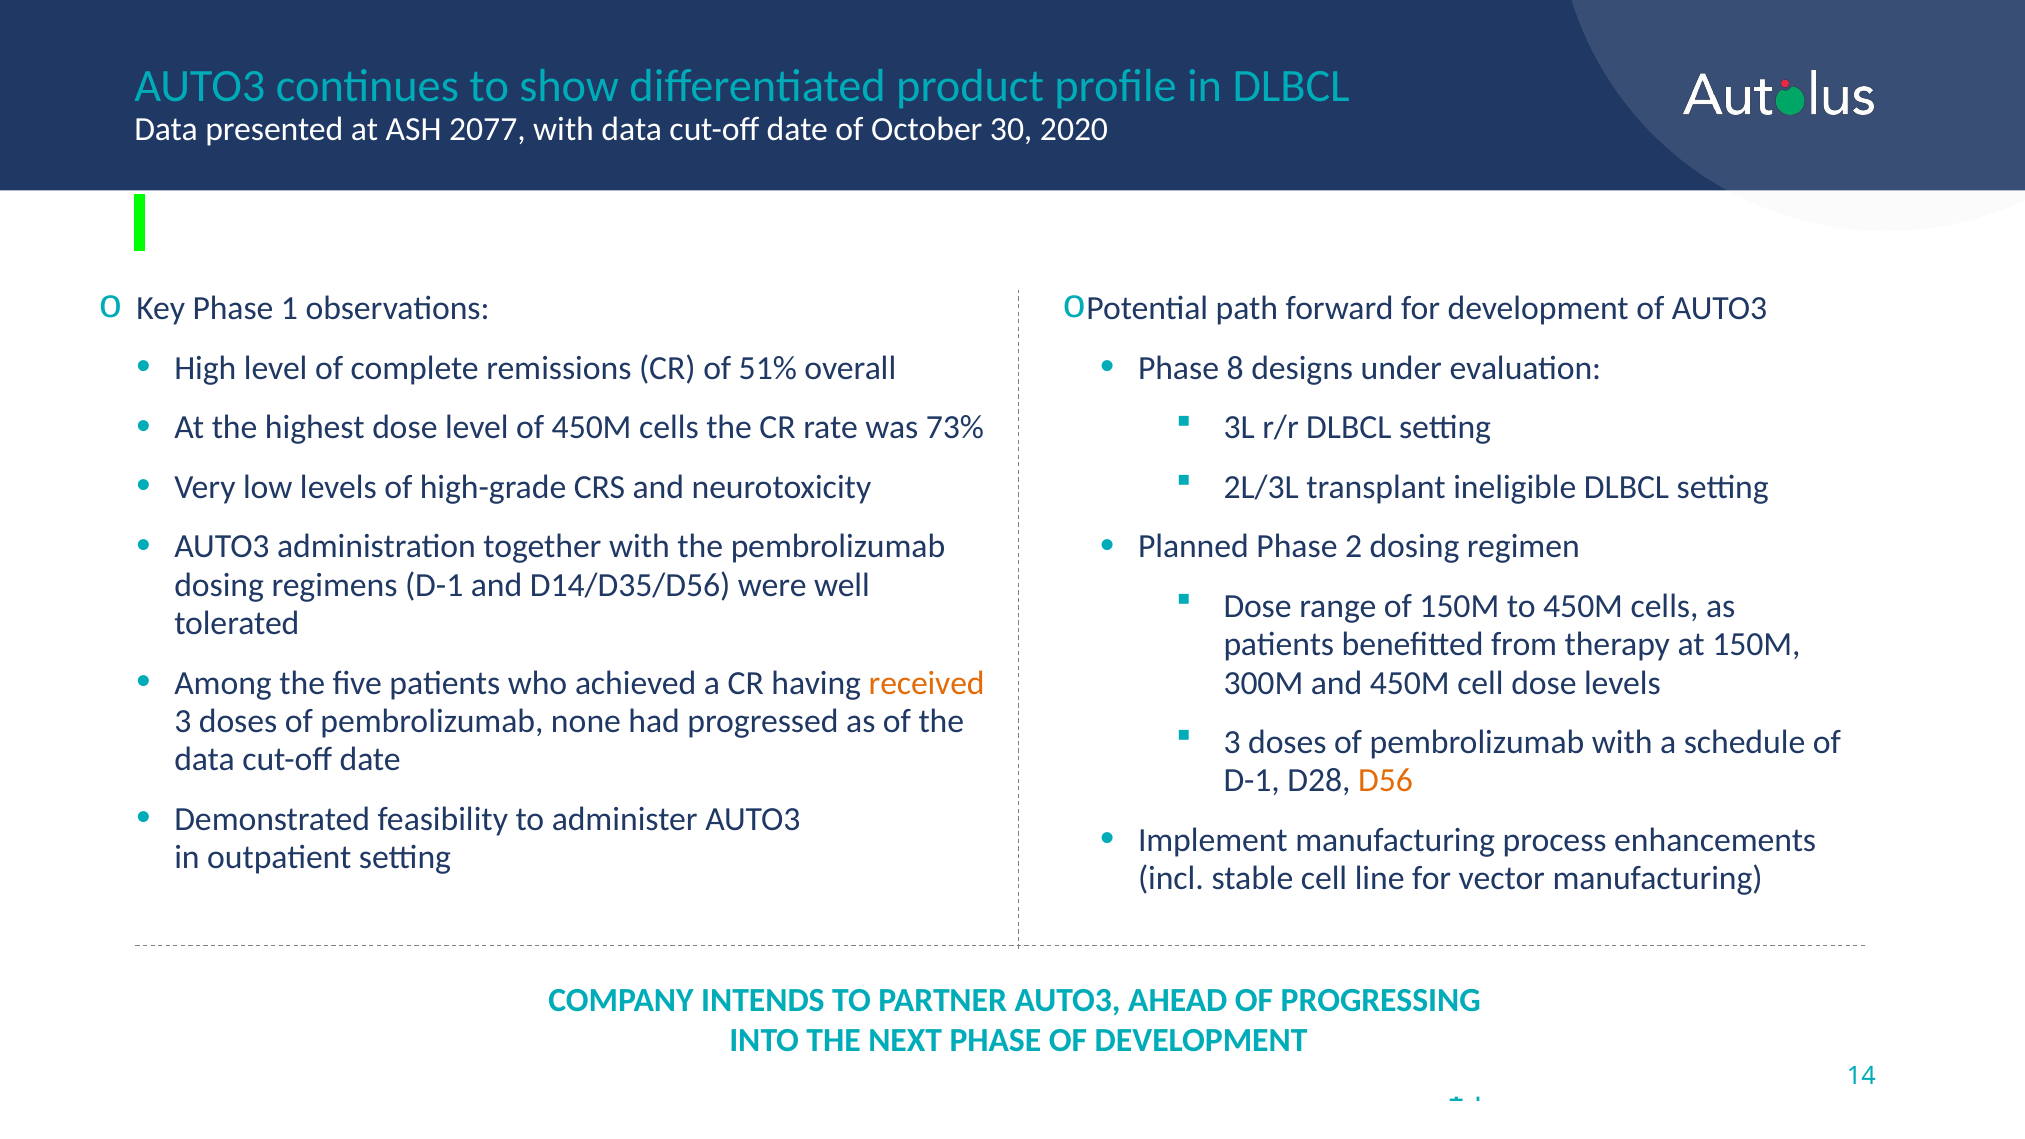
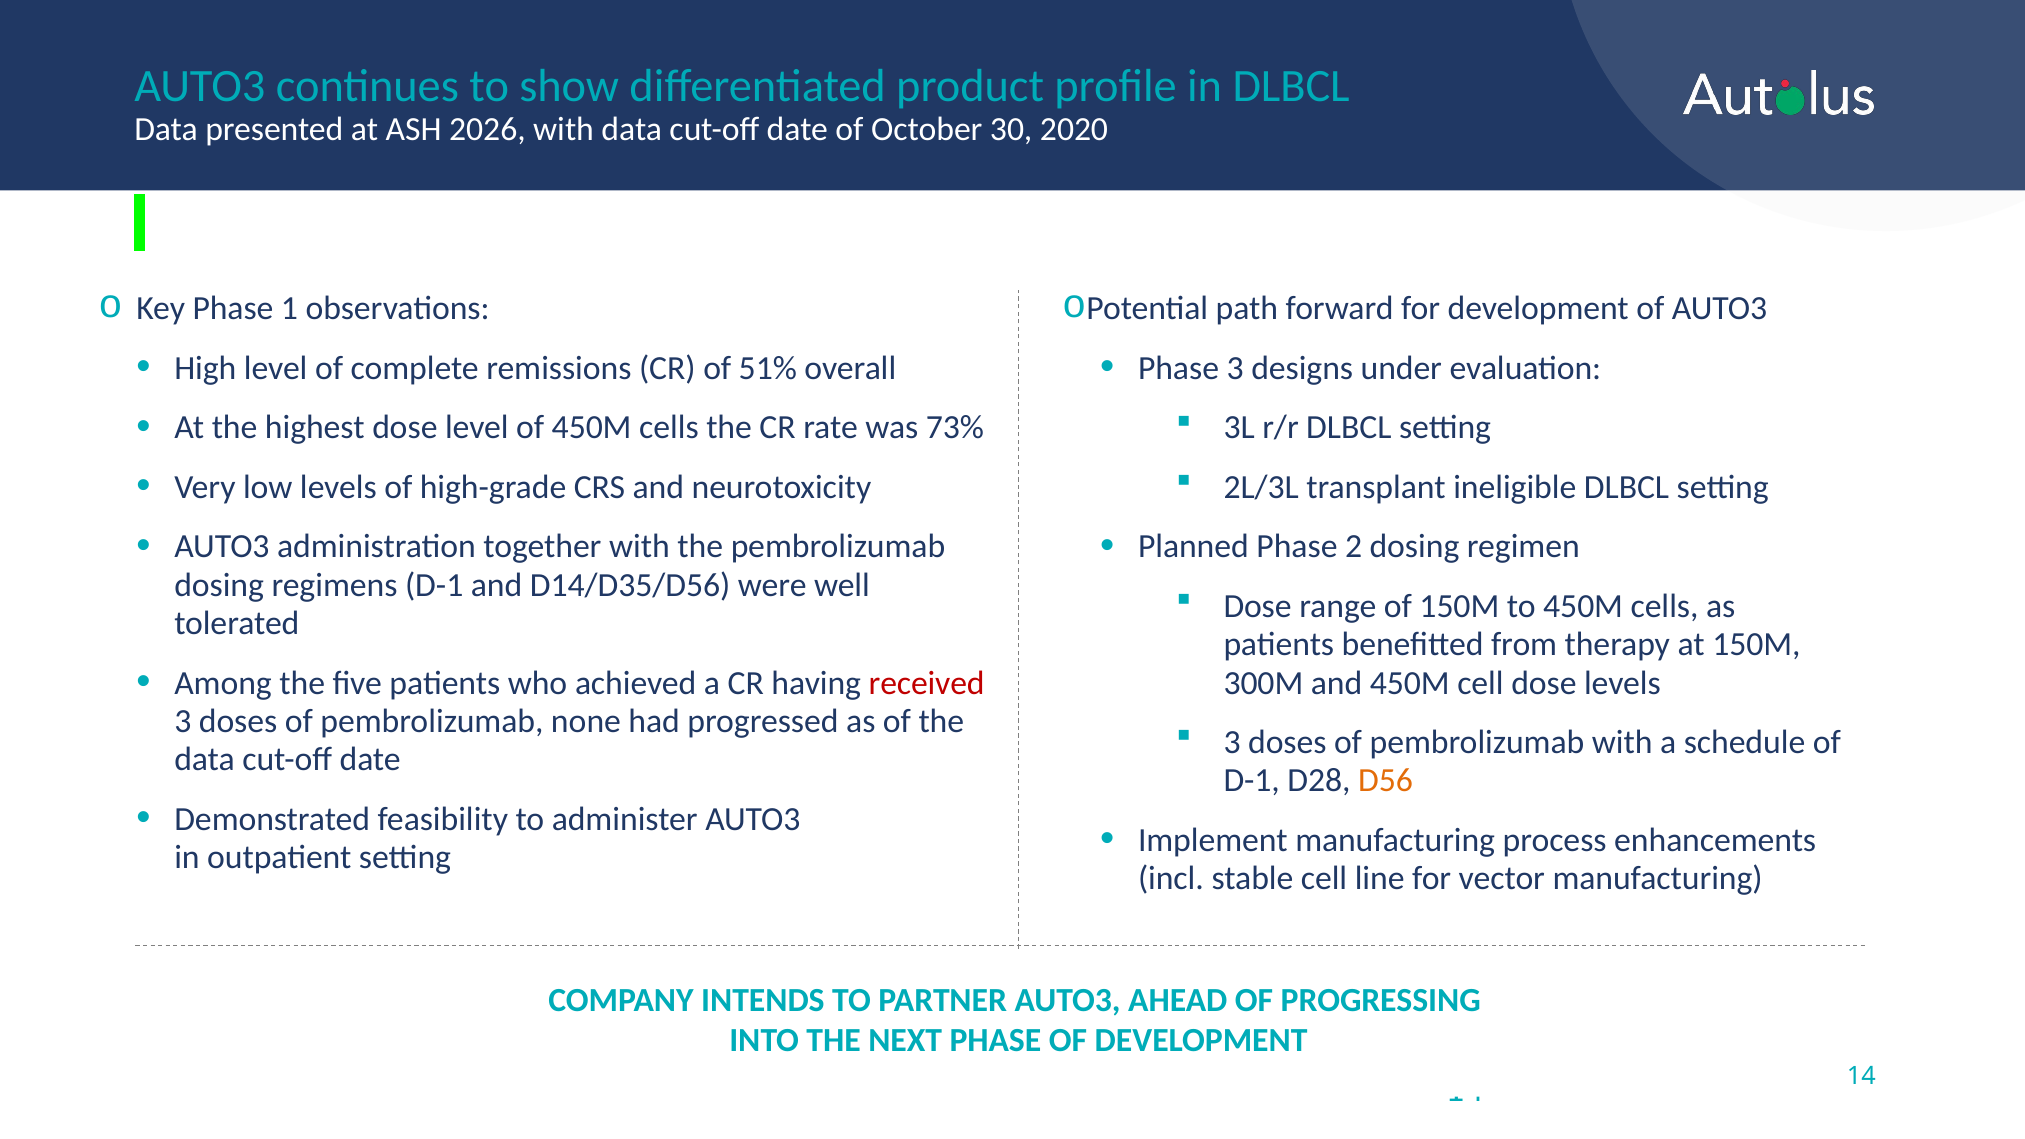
2077: 2077 -> 2026
Phase 8: 8 -> 3
received colour: orange -> red
